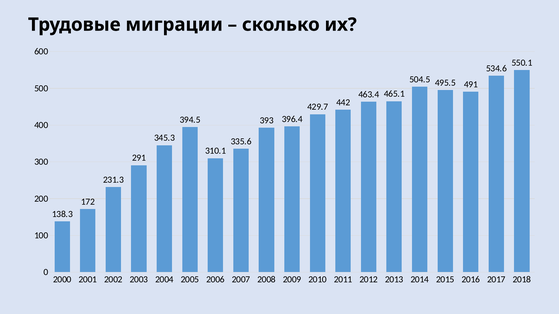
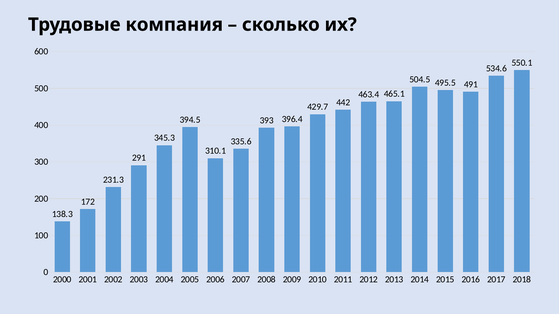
миграции: миграции -> компания
